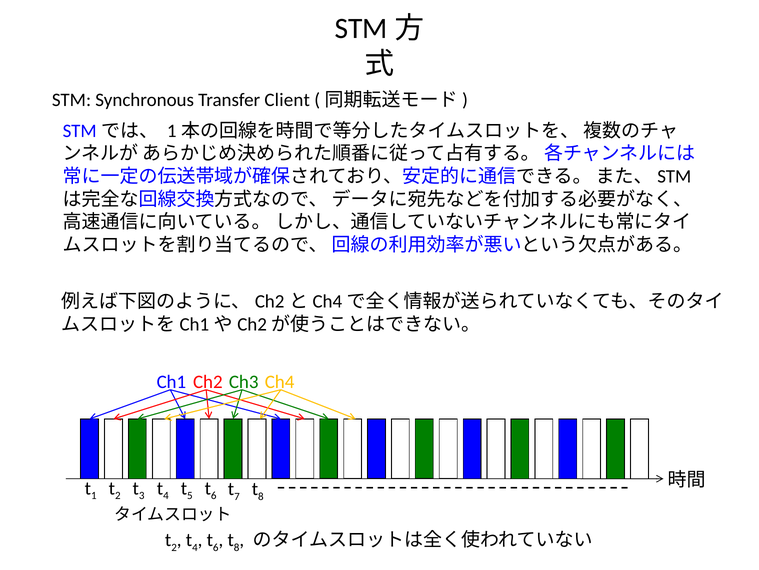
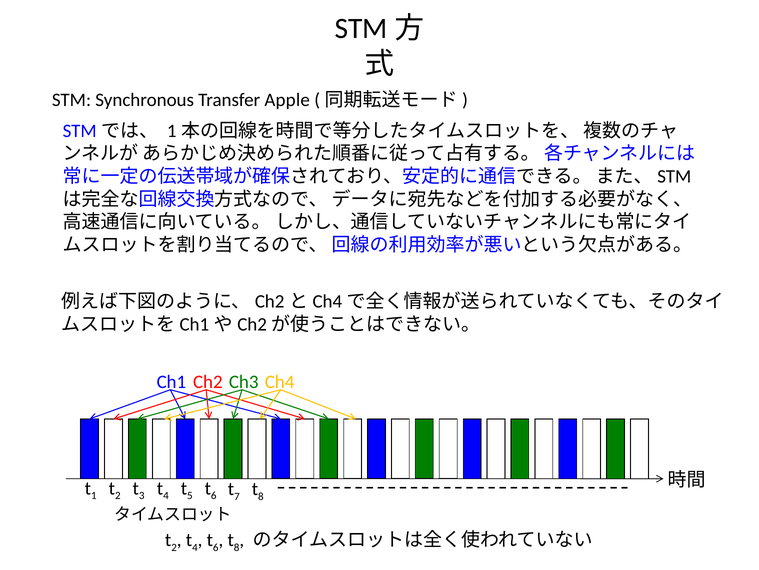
Client: Client -> Apple
